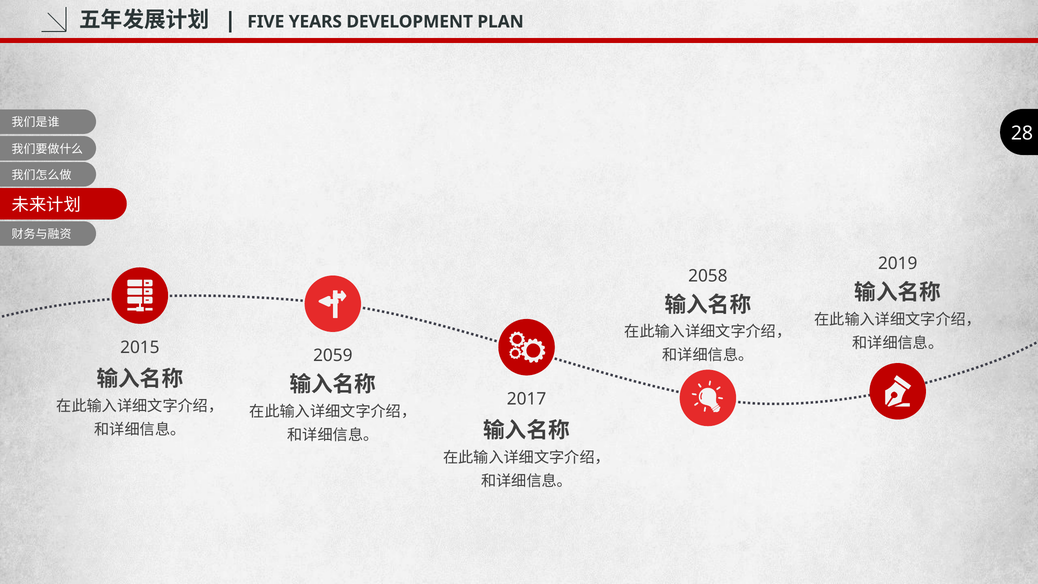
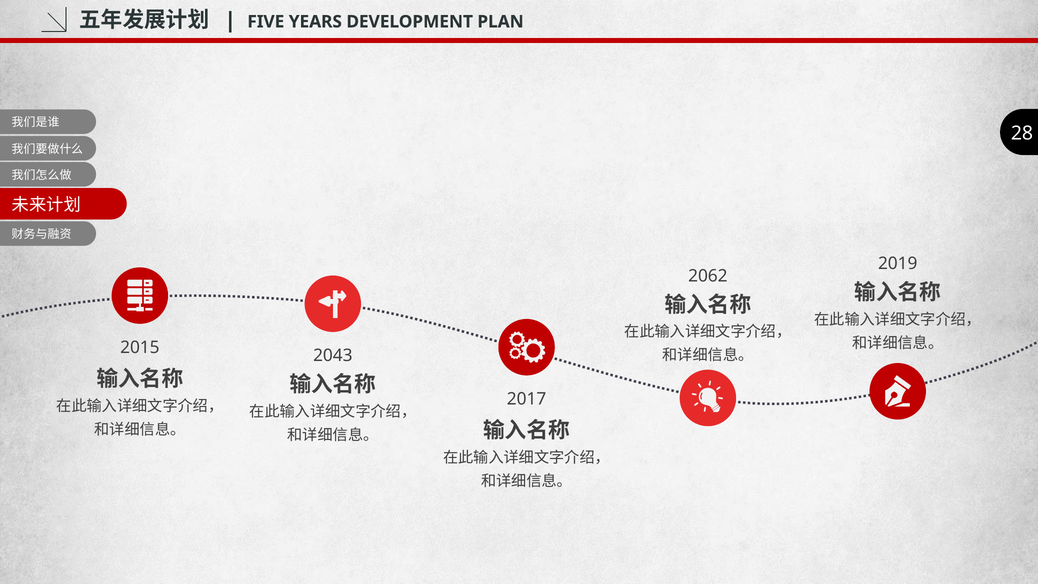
2058: 2058 -> 2062
2059: 2059 -> 2043
